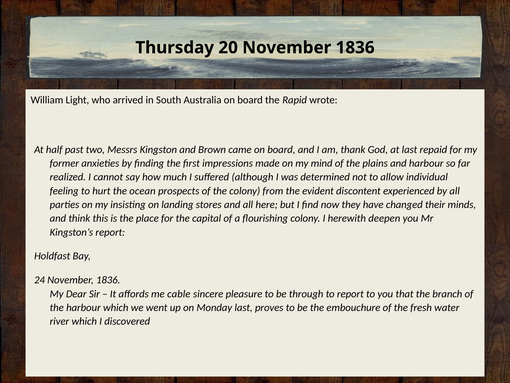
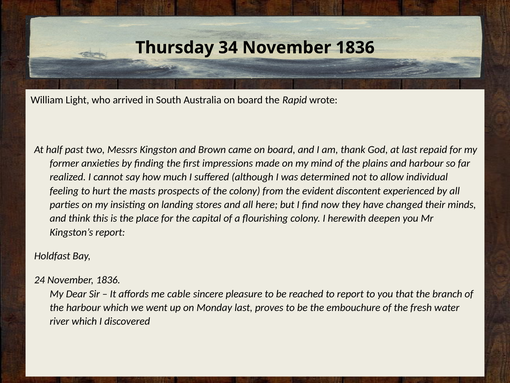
20: 20 -> 34
ocean: ocean -> masts
through: through -> reached
